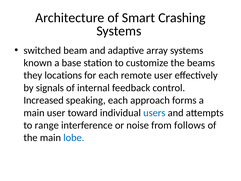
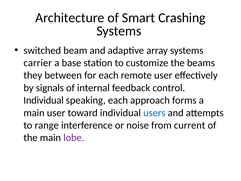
known: known -> carrier
locations: locations -> between
Increased at (44, 100): Increased -> Individual
follows: follows -> current
lobe colour: blue -> purple
